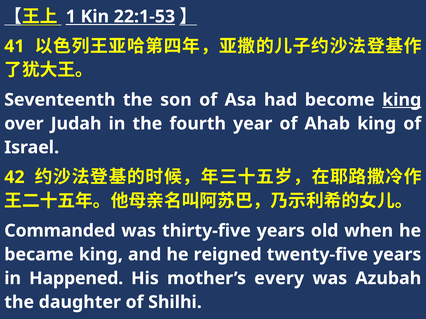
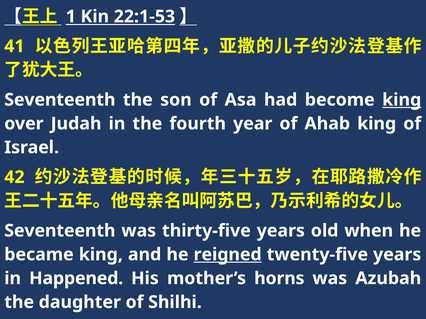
Commanded at (60, 231): Commanded -> Seventeenth
reigned underline: none -> present
every: every -> horns
